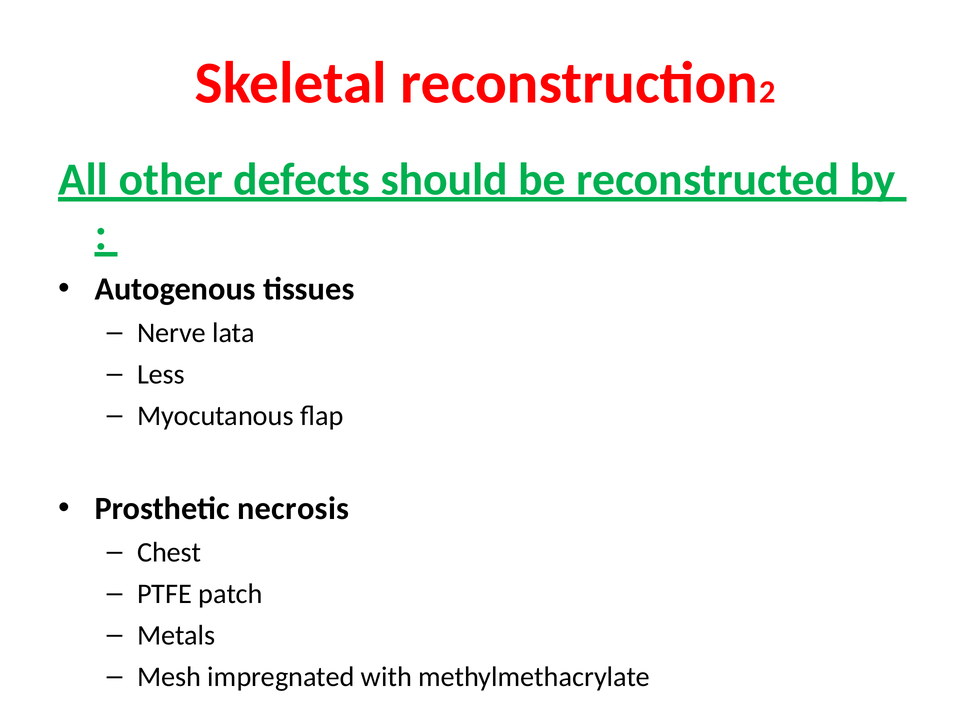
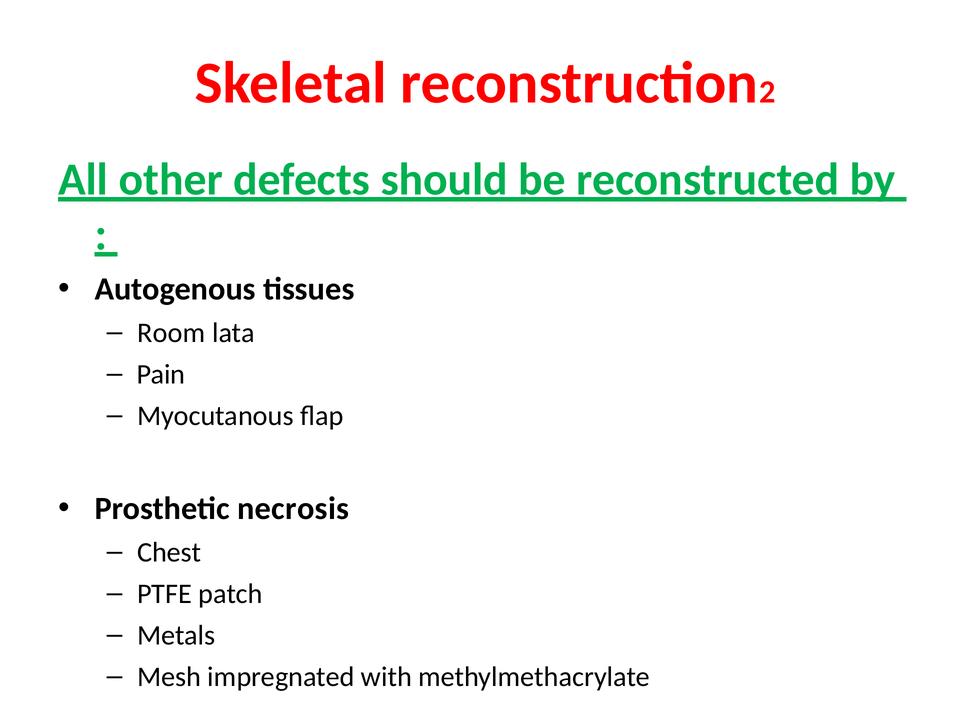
Nerve: Nerve -> Room
Less: Less -> Pain
